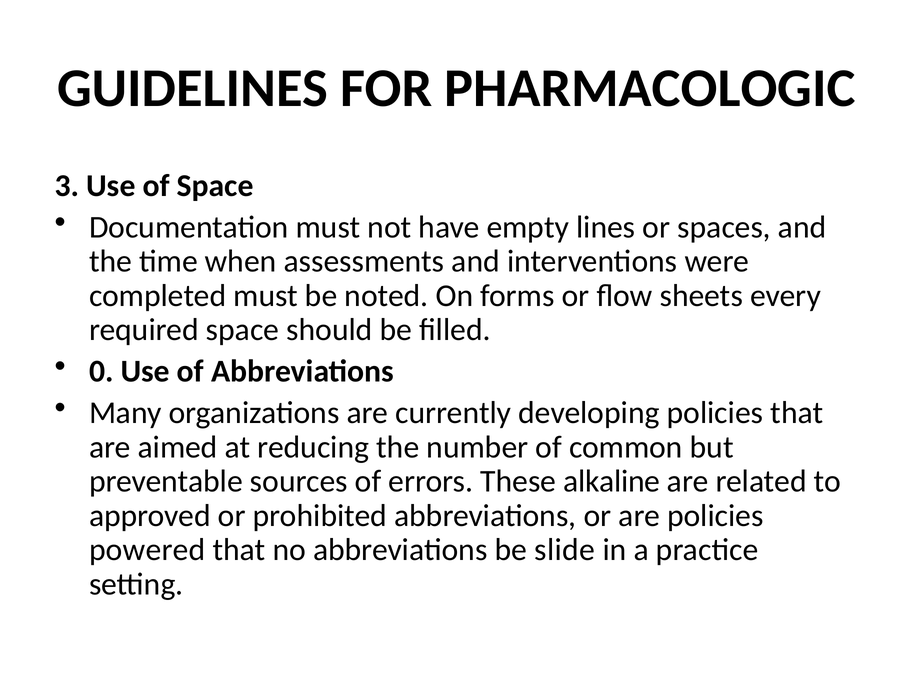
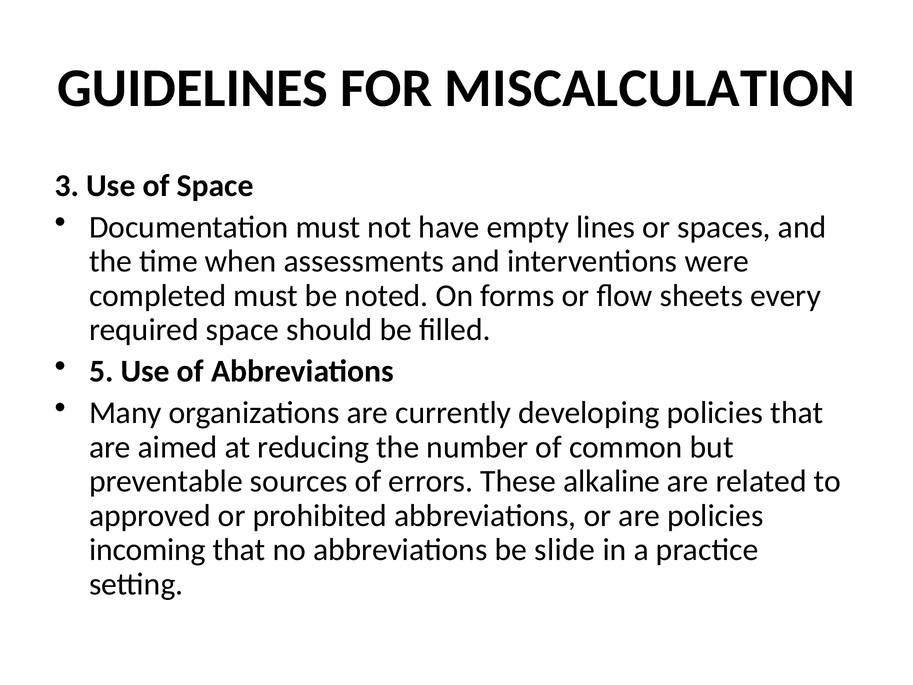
PHARMACOLOGIC: PHARMACOLOGIC -> MISCALCULATION
0: 0 -> 5
powered: powered -> incoming
